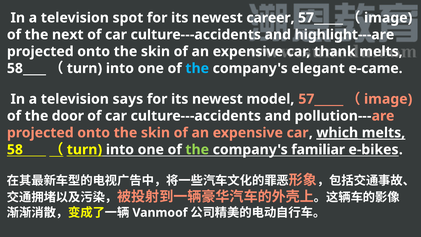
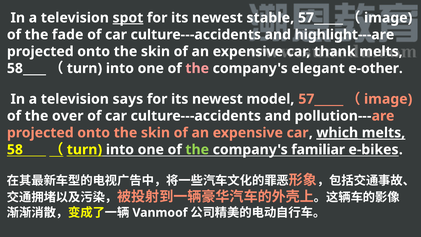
spot underline: none -> present
career: career -> stable
next: next -> fade
the at (197, 68) colour: light blue -> pink
e-came: e-came -> e-other
door: door -> over
